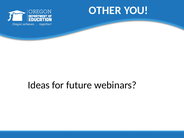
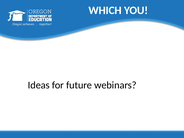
OTHER: OTHER -> WHICH
